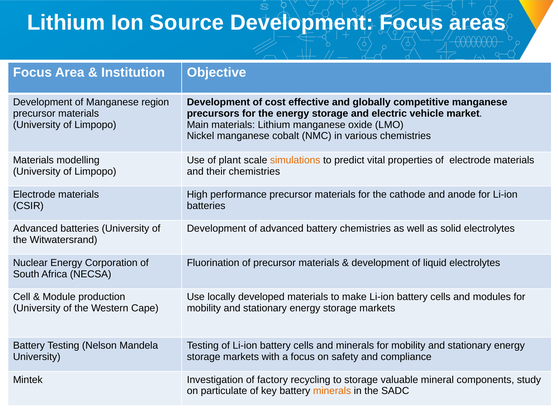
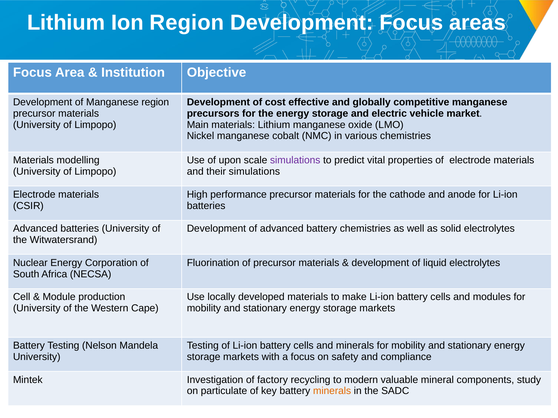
Ion Source: Source -> Region
plant: plant -> upon
simulations at (295, 160) colour: orange -> purple
their chemistries: chemistries -> simulations
to storage: storage -> modern
